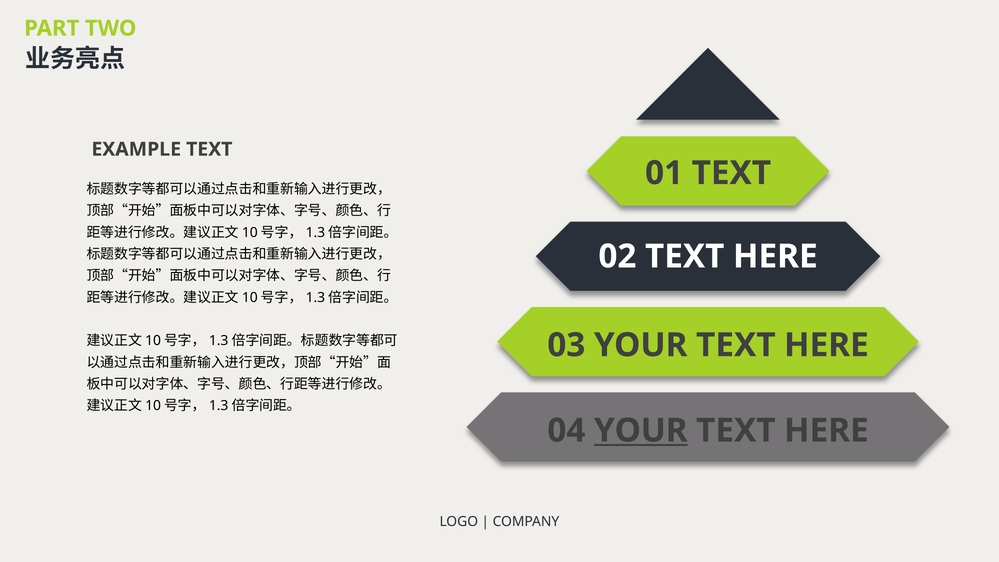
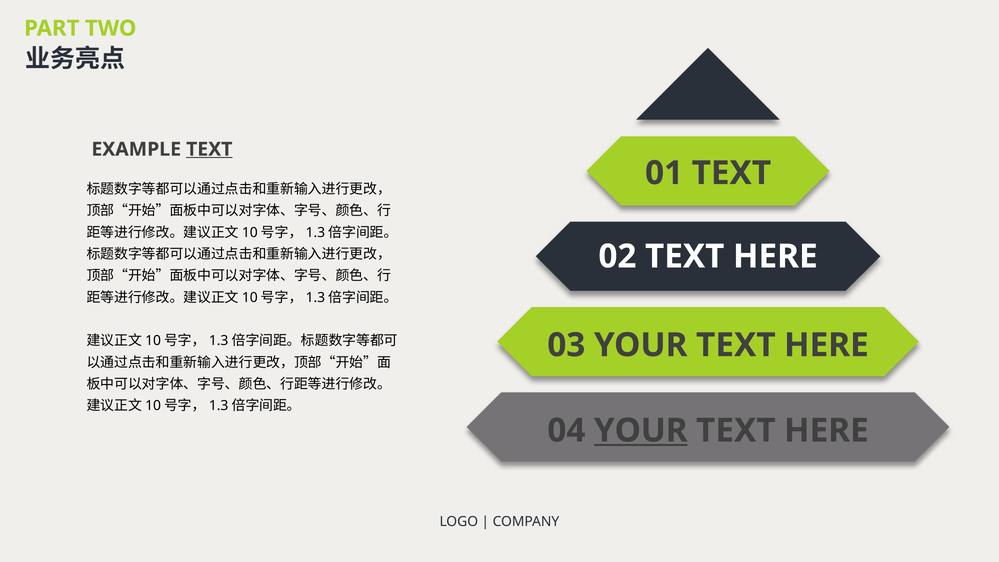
TEXT at (209, 149) underline: none -> present
